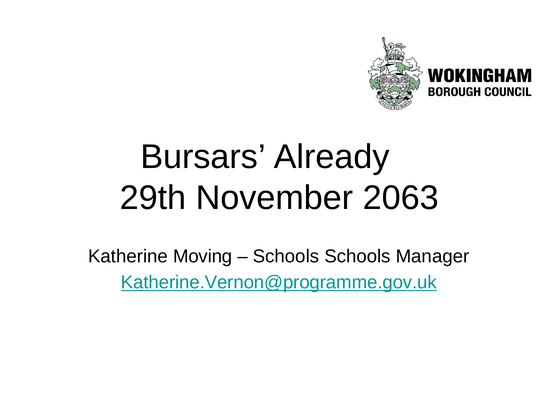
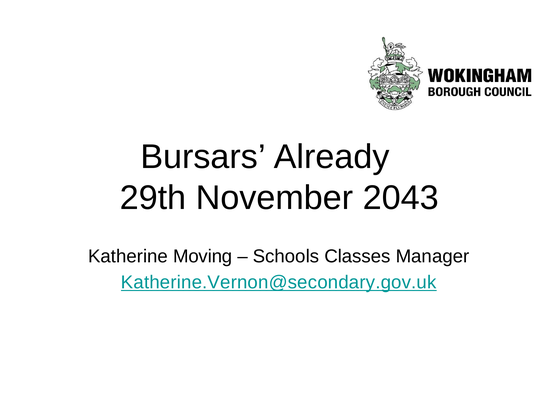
2063: 2063 -> 2043
Schools Schools: Schools -> Classes
Katherine.Vernon@programme.gov.uk: Katherine.Vernon@programme.gov.uk -> Katherine.Vernon@secondary.gov.uk
